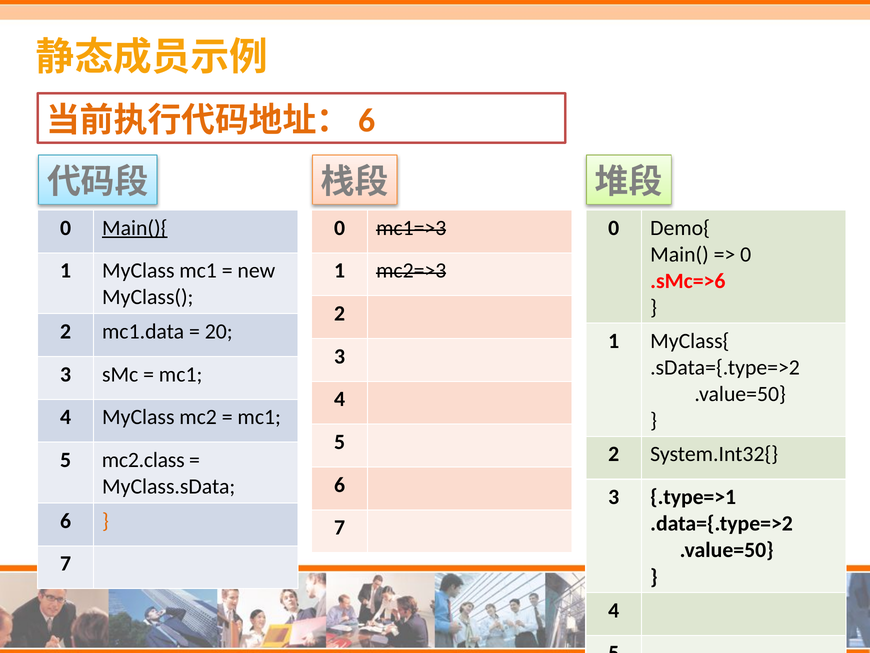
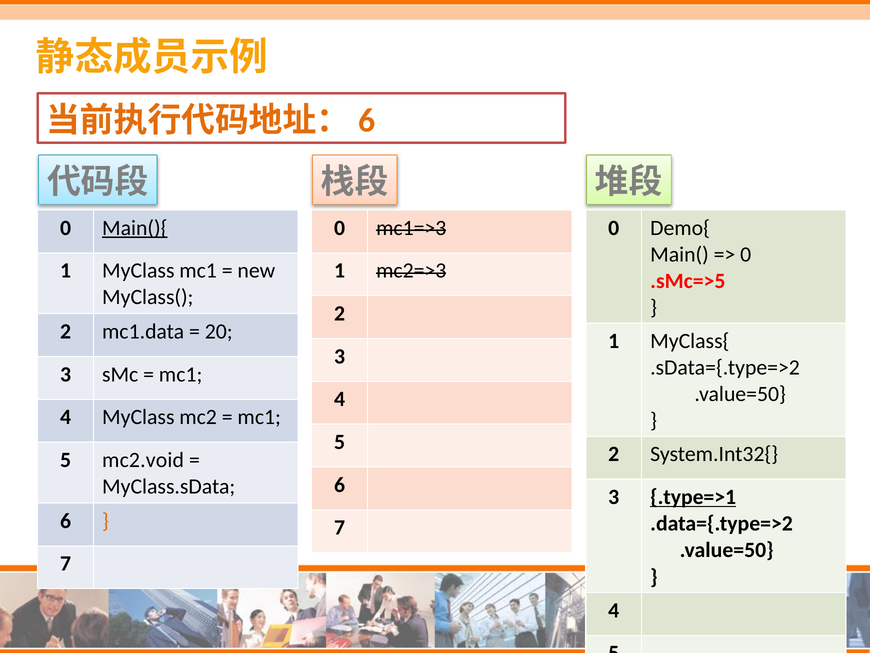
.sMc=>6: .sMc=>6 -> .sMc=>5
mc2.class: mc2.class -> mc2.void
.type=>1 underline: none -> present
